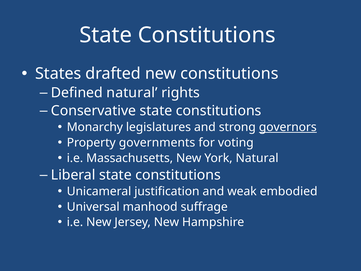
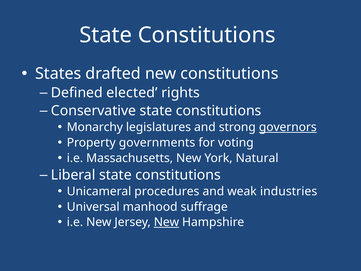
Defined natural: natural -> elected
justification: justification -> procedures
embodied: embodied -> industries
New at (166, 222) underline: none -> present
